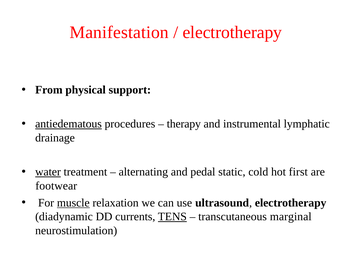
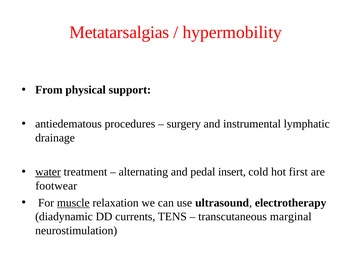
Manifestation: Manifestation -> Metatarsalgias
electrotherapy at (232, 32): electrotherapy -> hypermobility
antiedematous underline: present -> none
therapy: therapy -> surgery
static: static -> insert
TENS underline: present -> none
